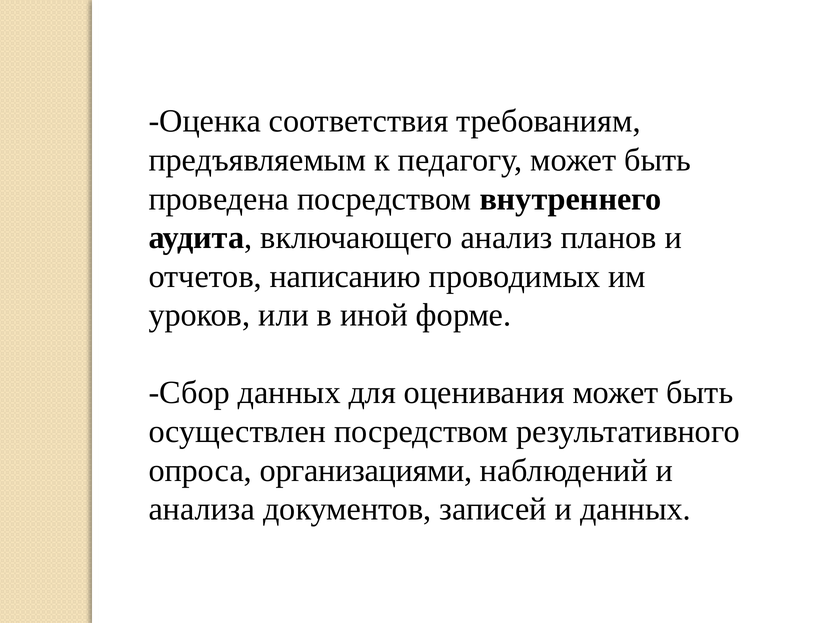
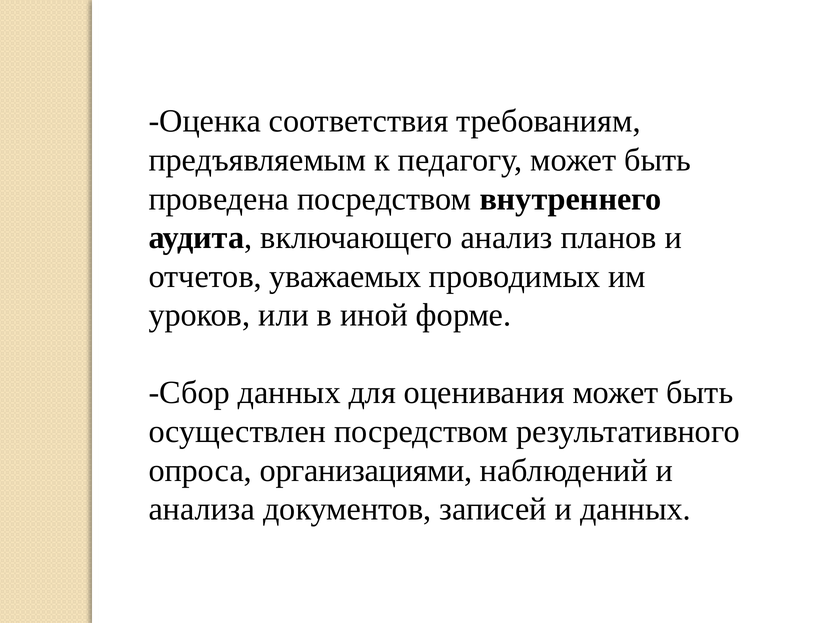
написанию: написанию -> уважаемых
